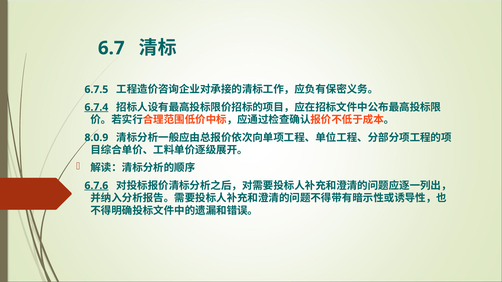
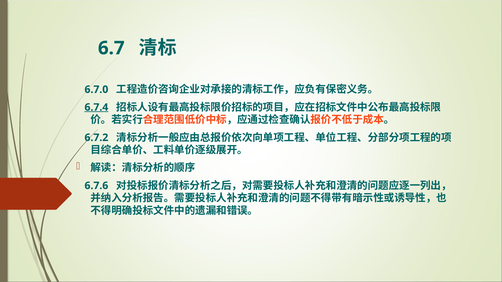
6.7.5: 6.7.5 -> 6.7.0
8.0.9: 8.0.9 -> 6.7.2
6.7.6 underline: present -> none
